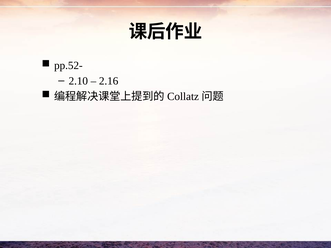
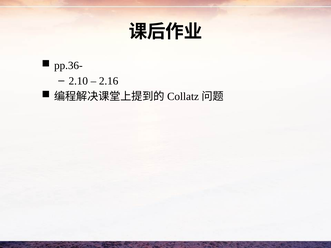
pp.52-: pp.52- -> pp.36-
